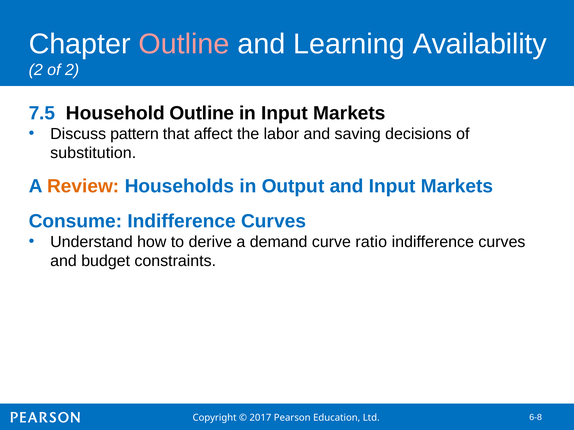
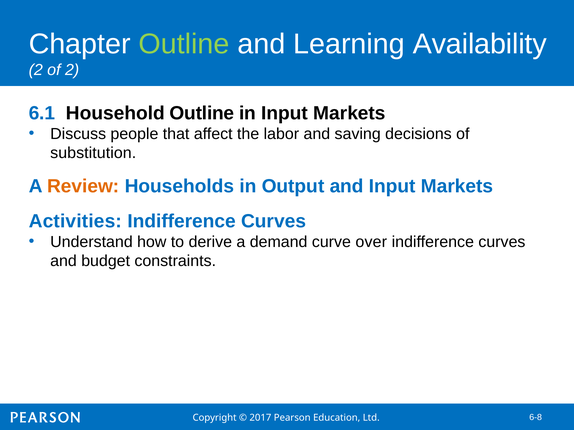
Outline at (184, 44) colour: pink -> light green
7.5: 7.5 -> 6.1
pattern: pattern -> people
Consume: Consume -> Activities
ratio: ratio -> over
